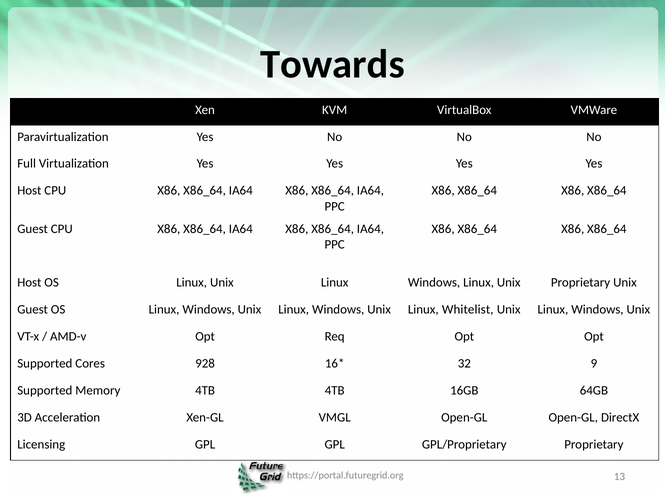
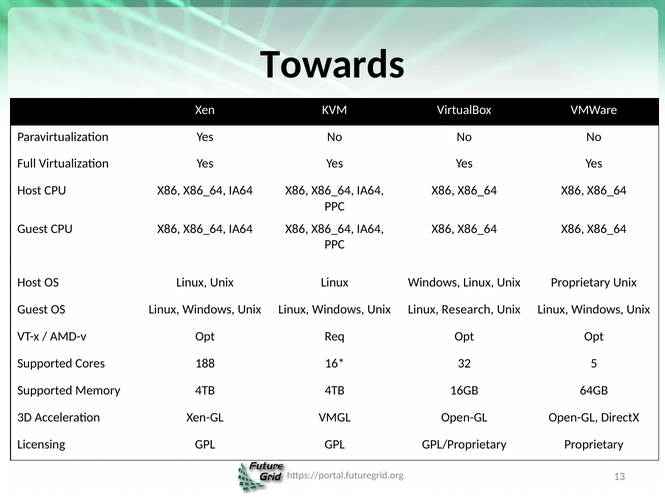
Whitelist: Whitelist -> Research
928: 928 -> 188
9: 9 -> 5
